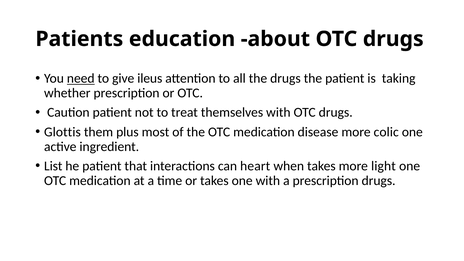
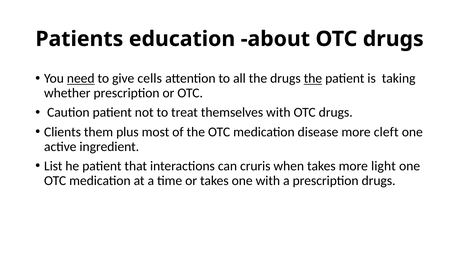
ileus: ileus -> cells
the at (313, 78) underline: none -> present
Glottis: Glottis -> Clients
colic: colic -> cleft
heart: heart -> cruris
